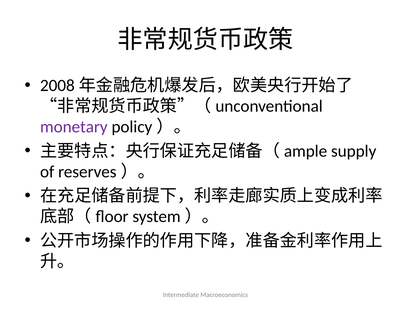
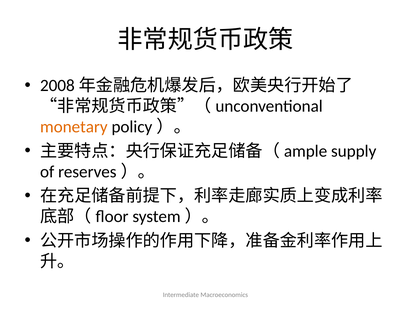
monetary colour: purple -> orange
